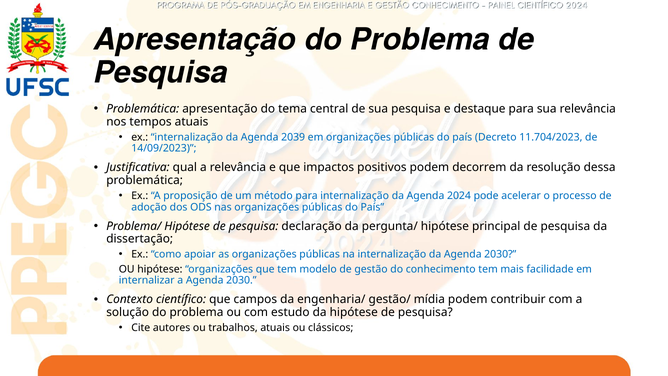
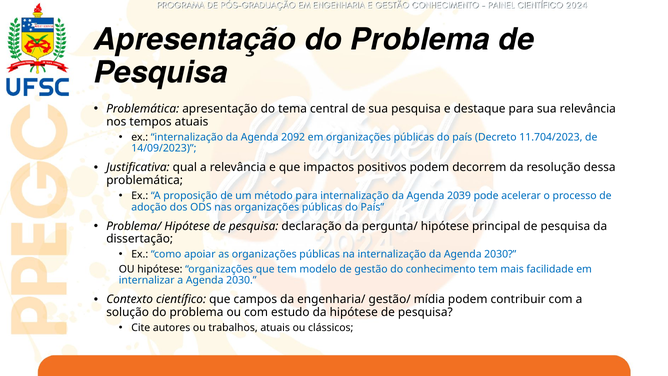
2039: 2039 -> 2092
2024: 2024 -> 2039
